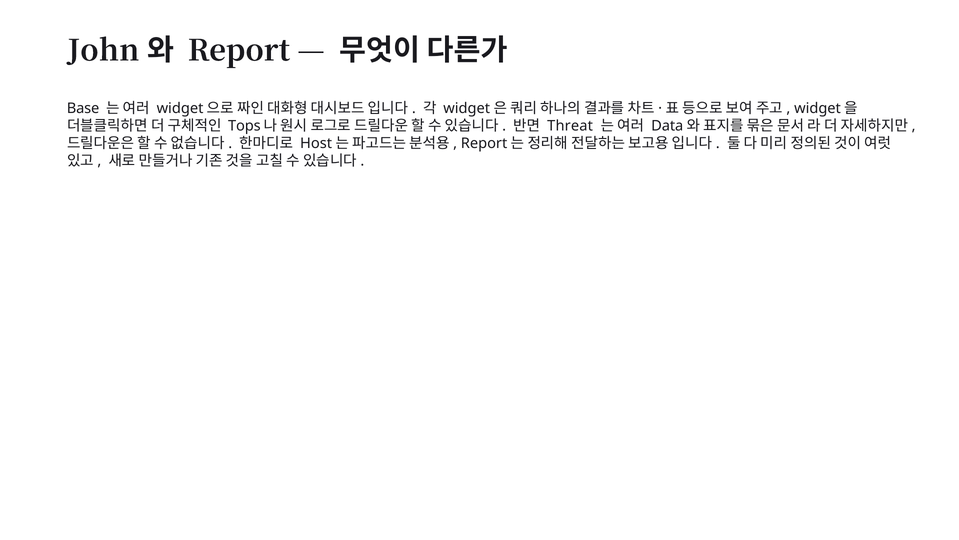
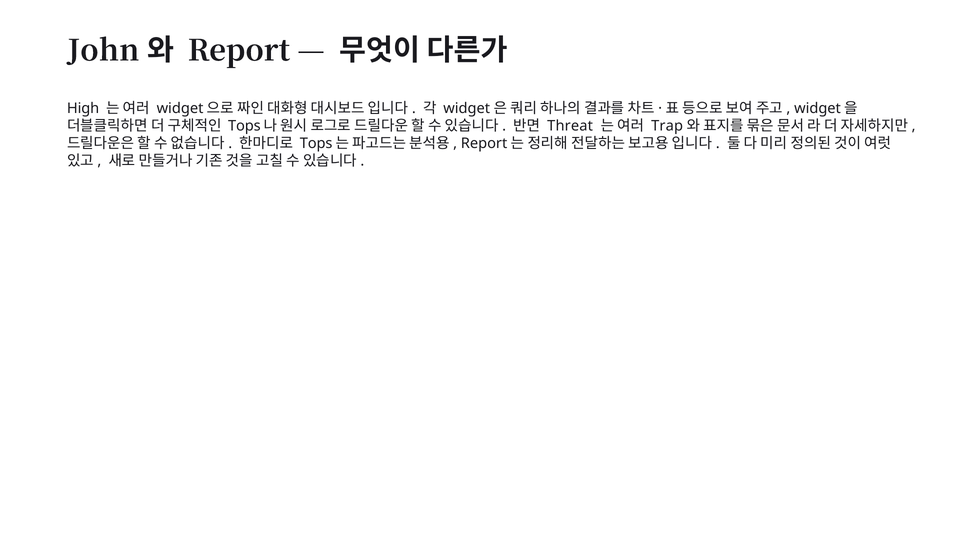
Base: Base -> High
Data: Data -> Trap
Host at (316, 143): Host -> Tops
